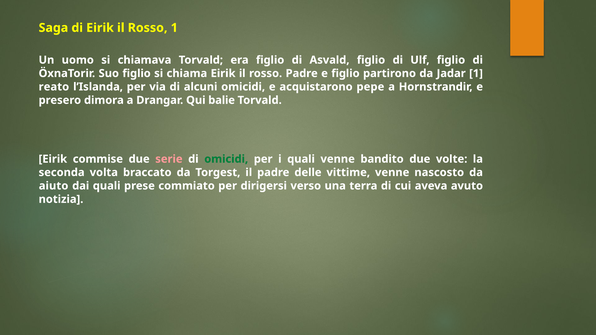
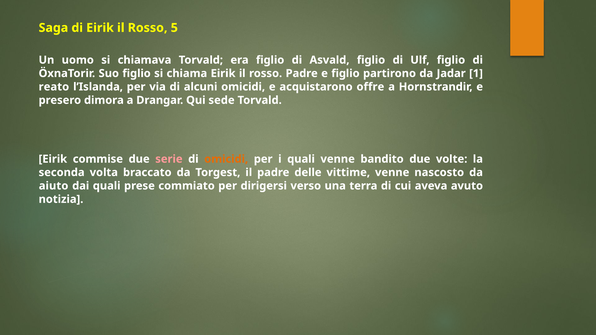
Rosso 1: 1 -> 5
pepe: pepe -> offre
balie: balie -> sede
omicidi at (226, 159) colour: green -> orange
